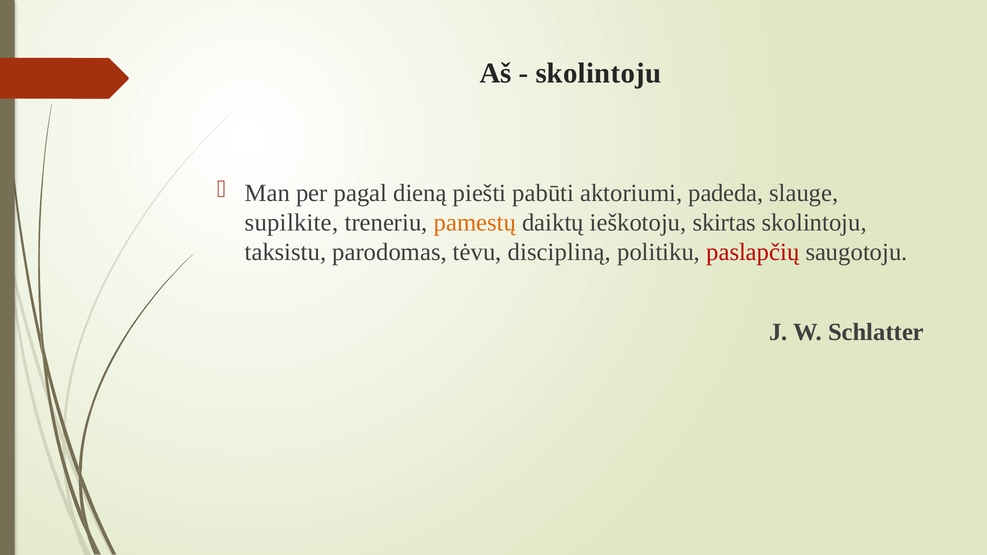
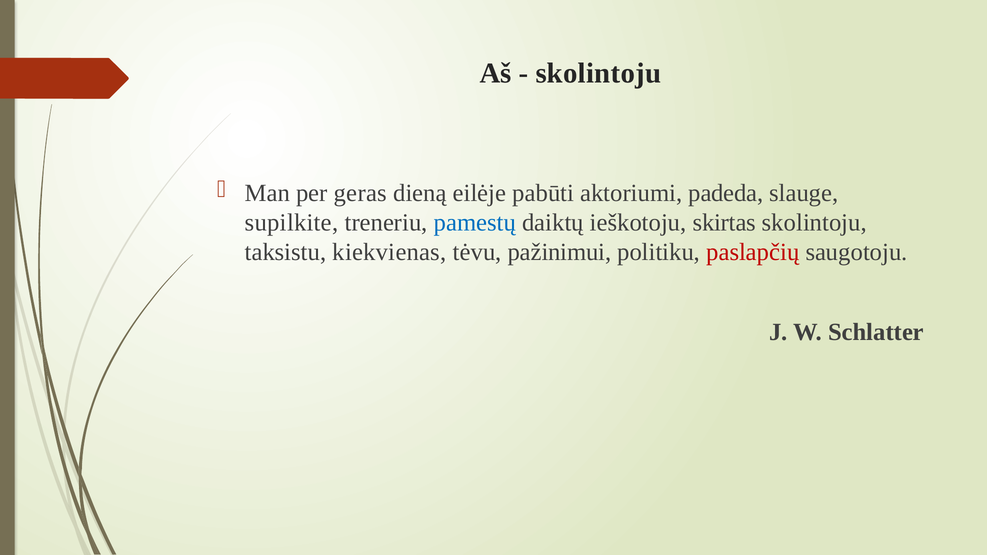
pagal: pagal -> geras
piešti: piešti -> eilėje
pamestų colour: orange -> blue
parodomas: parodomas -> kiekvienas
discipliną: discipliną -> pažinimui
